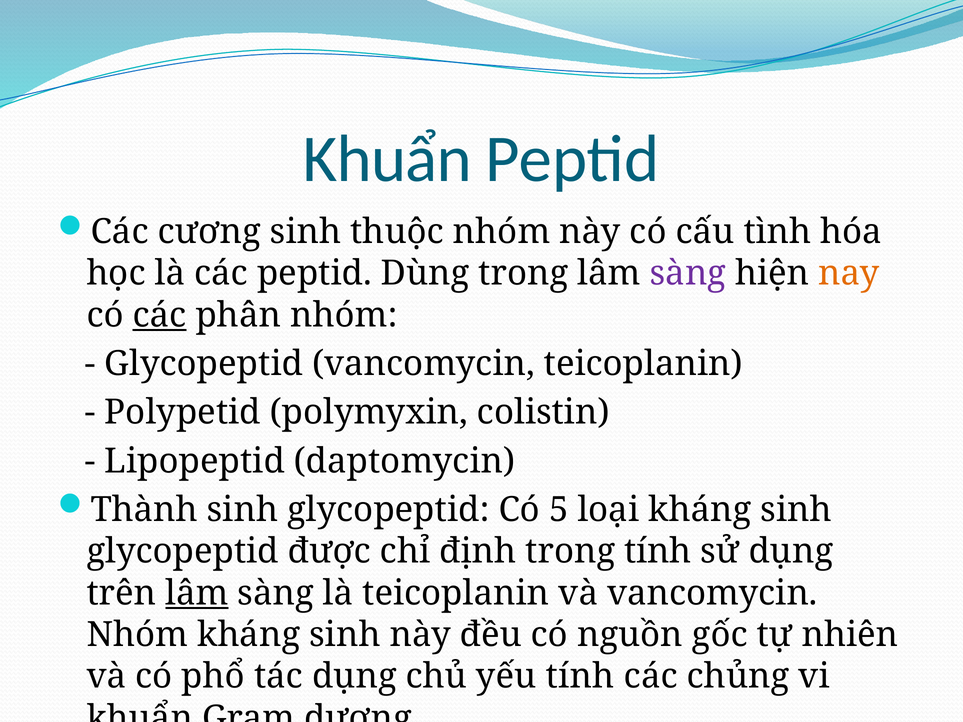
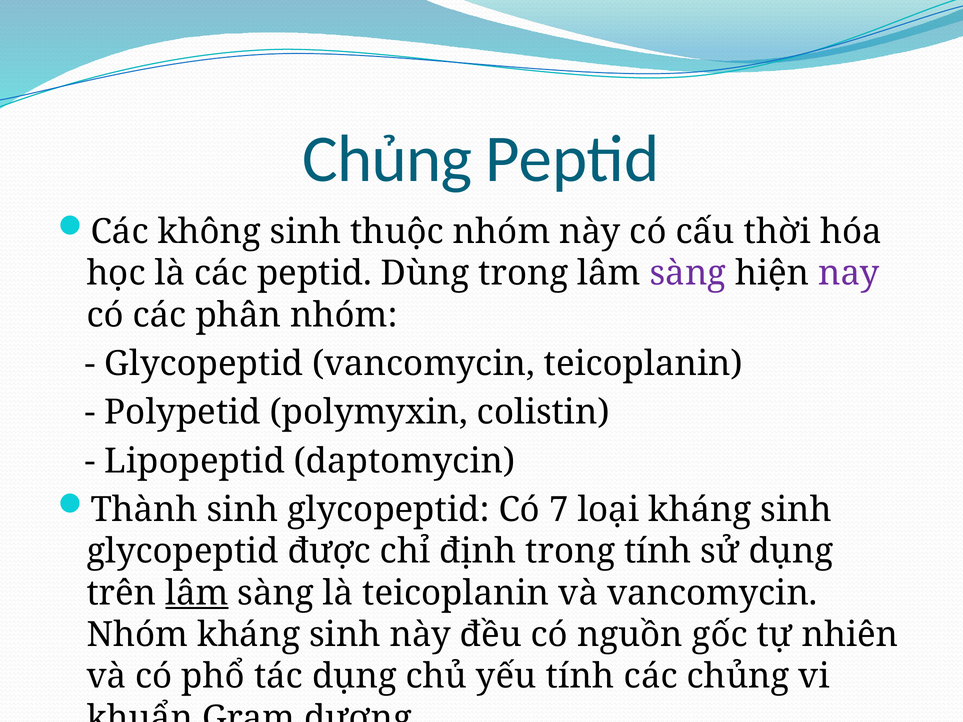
Khuẩn at (387, 159): Khuẩn -> Chủng
cương: cương -> không
tình: tình -> thời
nay colour: orange -> purple
các at (160, 315) underline: present -> none
5: 5 -> 7
